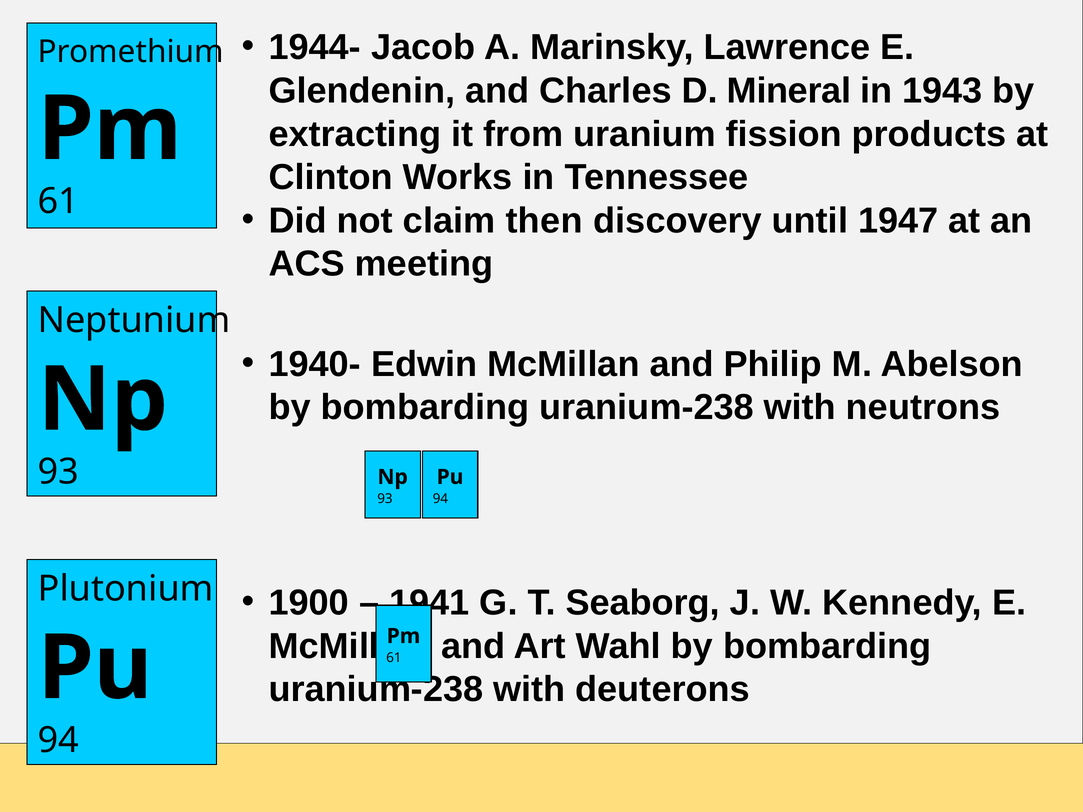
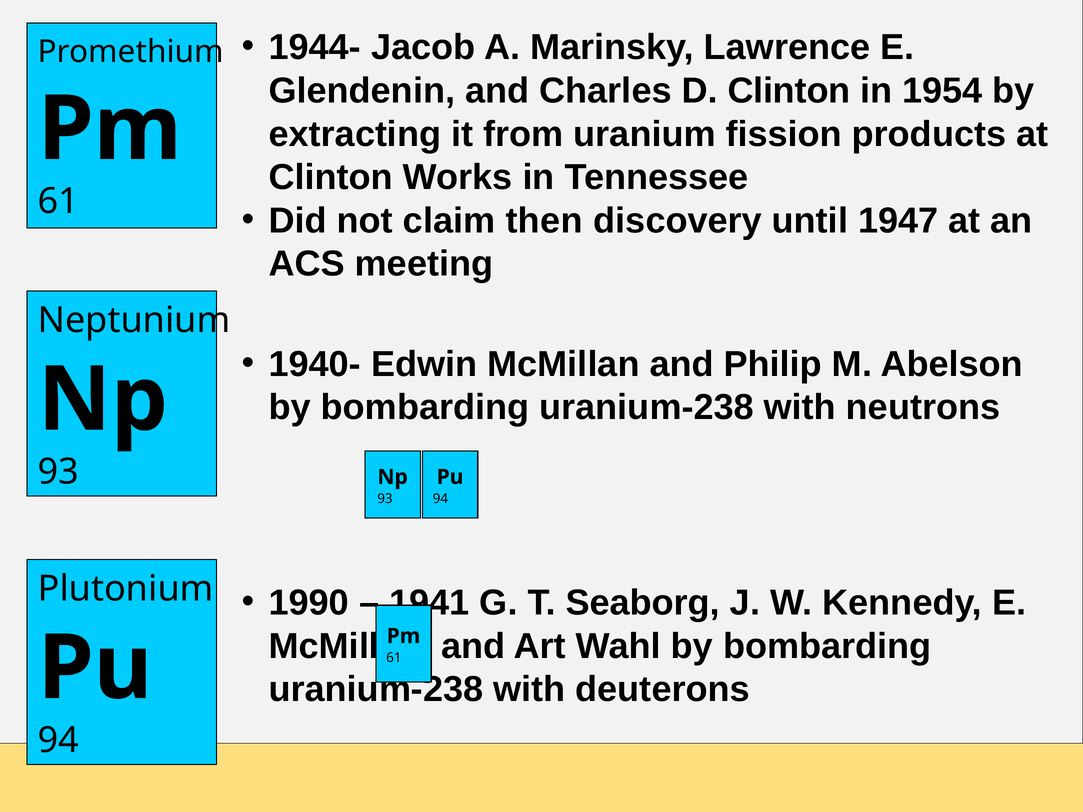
D Mineral: Mineral -> Clinton
1943: 1943 -> 1954
1900: 1900 -> 1990
